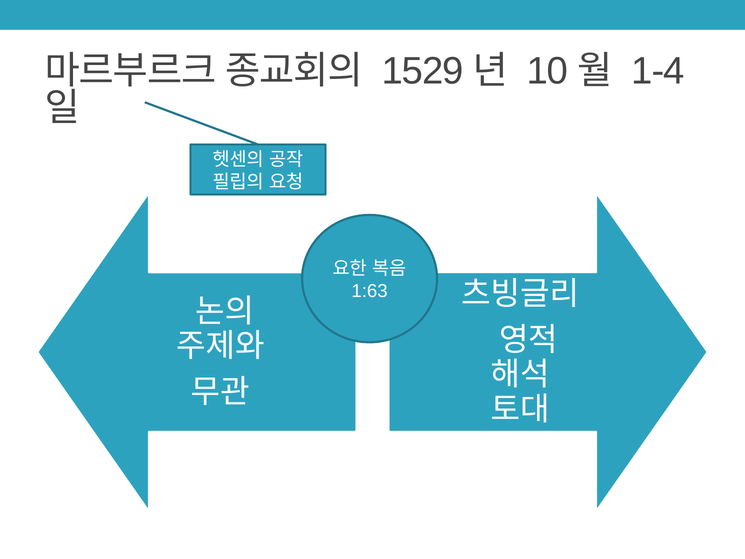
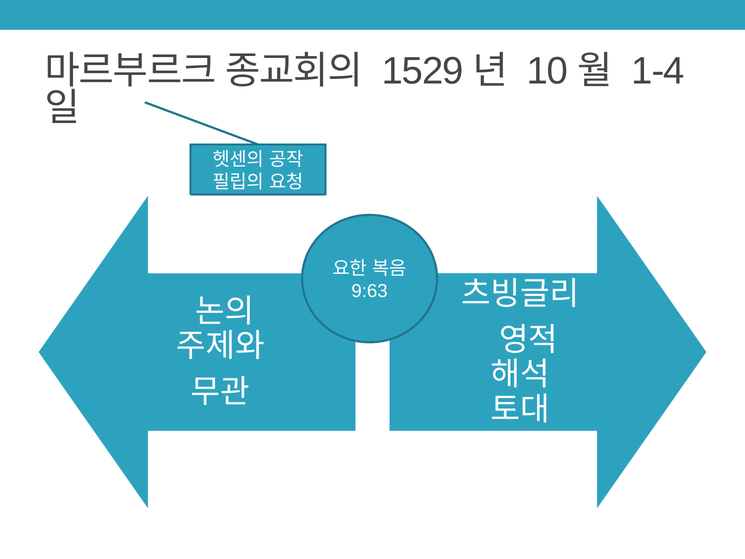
1:63: 1:63 -> 9:63
